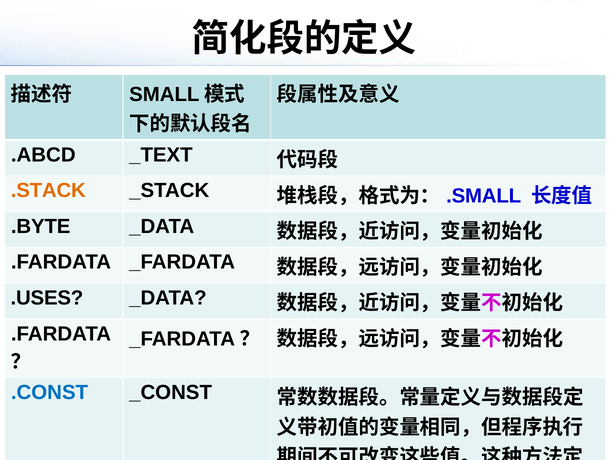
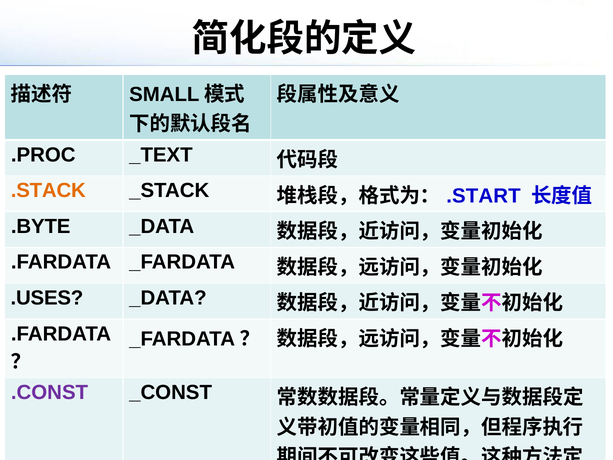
.ABCD: .ABCD -> .PROC
.SMALL: .SMALL -> .START
.CONST colour: blue -> purple
